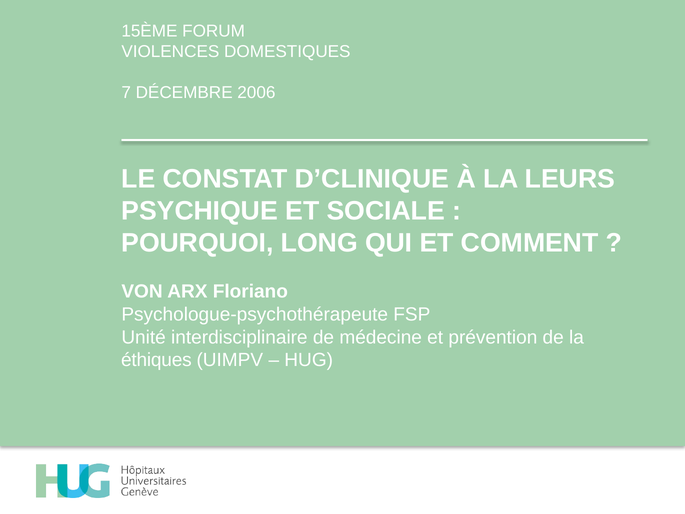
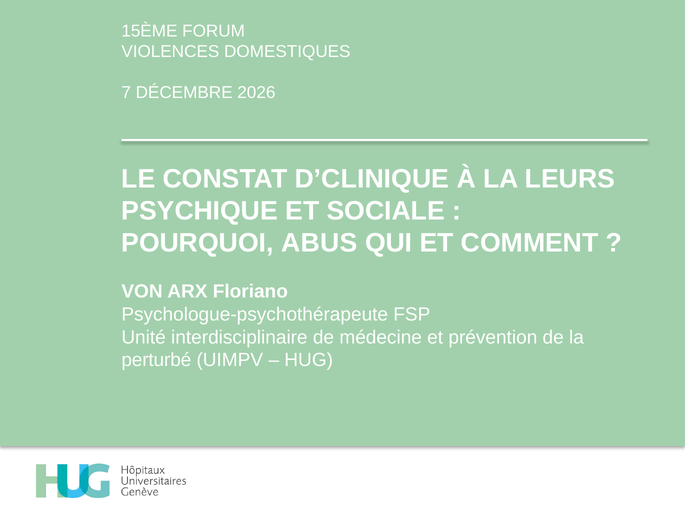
2006: 2006 -> 2026
LONG: LONG -> ABUS
éthiques: éthiques -> perturbé
